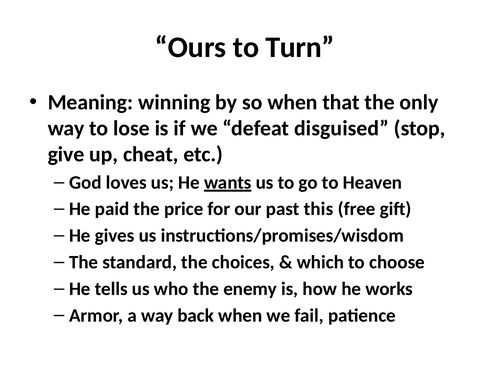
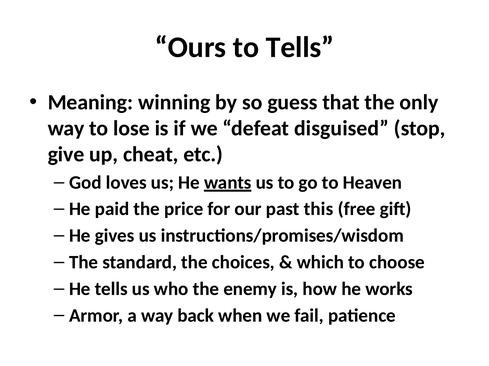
to Turn: Turn -> Tells
so when: when -> guess
